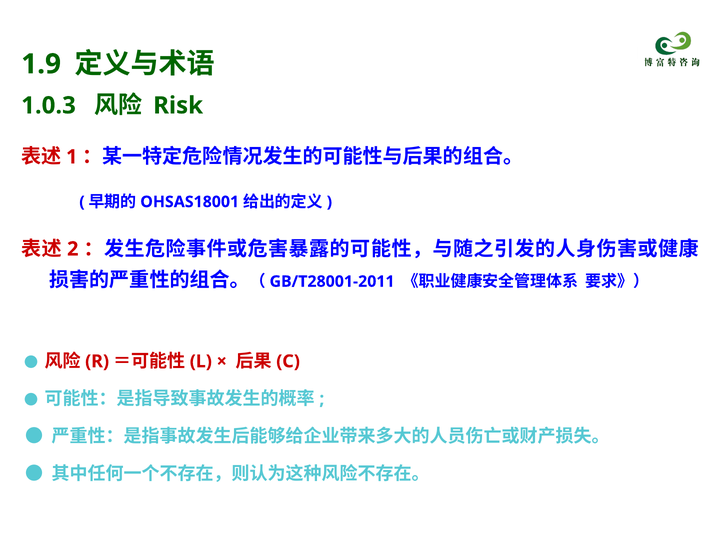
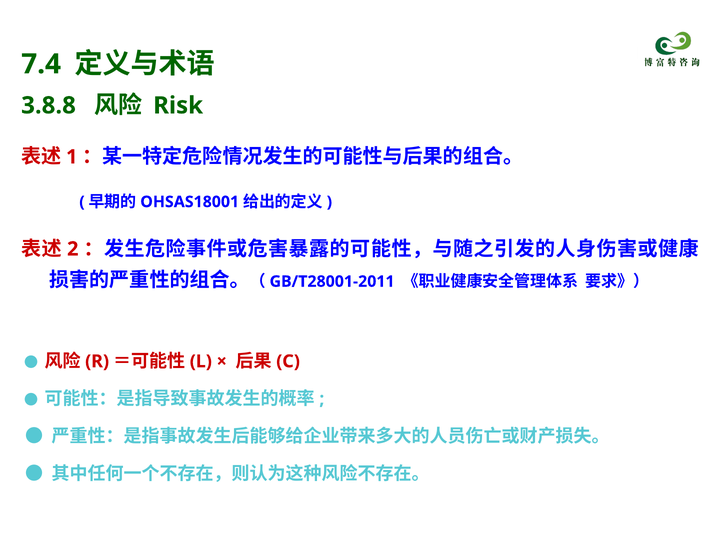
1.9: 1.9 -> 7.4
1.0.3: 1.0.3 -> 3.8.8
